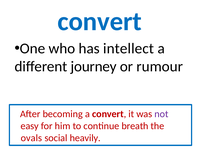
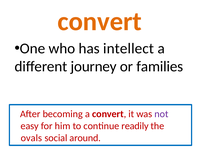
convert at (100, 22) colour: blue -> orange
rumour: rumour -> families
breath: breath -> readily
heavily: heavily -> around
